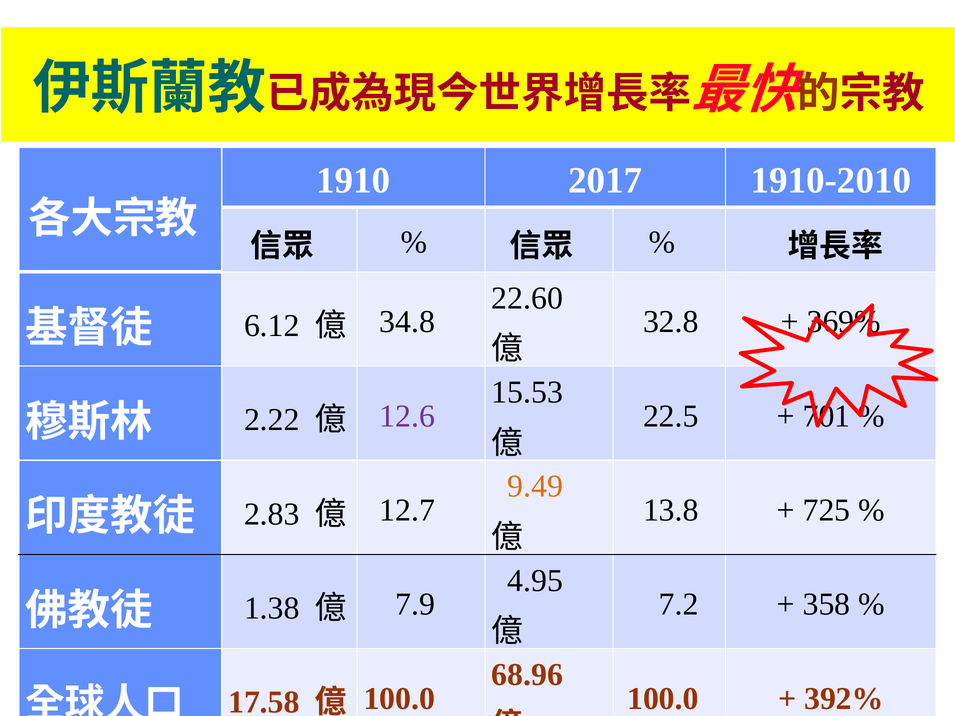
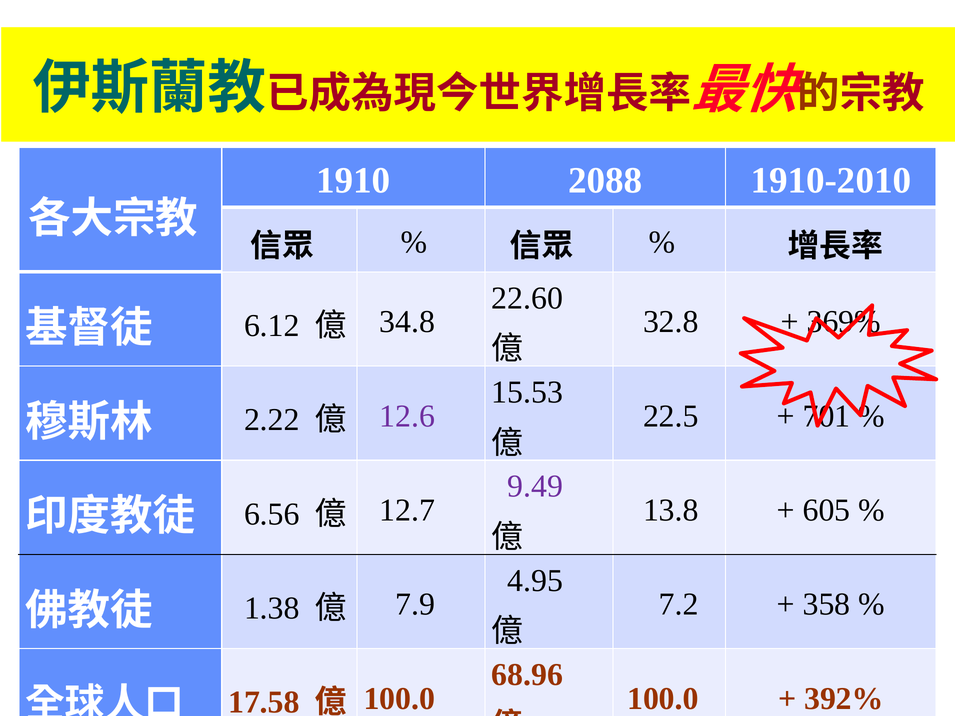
2017: 2017 -> 2088
9.49 colour: orange -> purple
725: 725 -> 605
2.83: 2.83 -> 6.56
